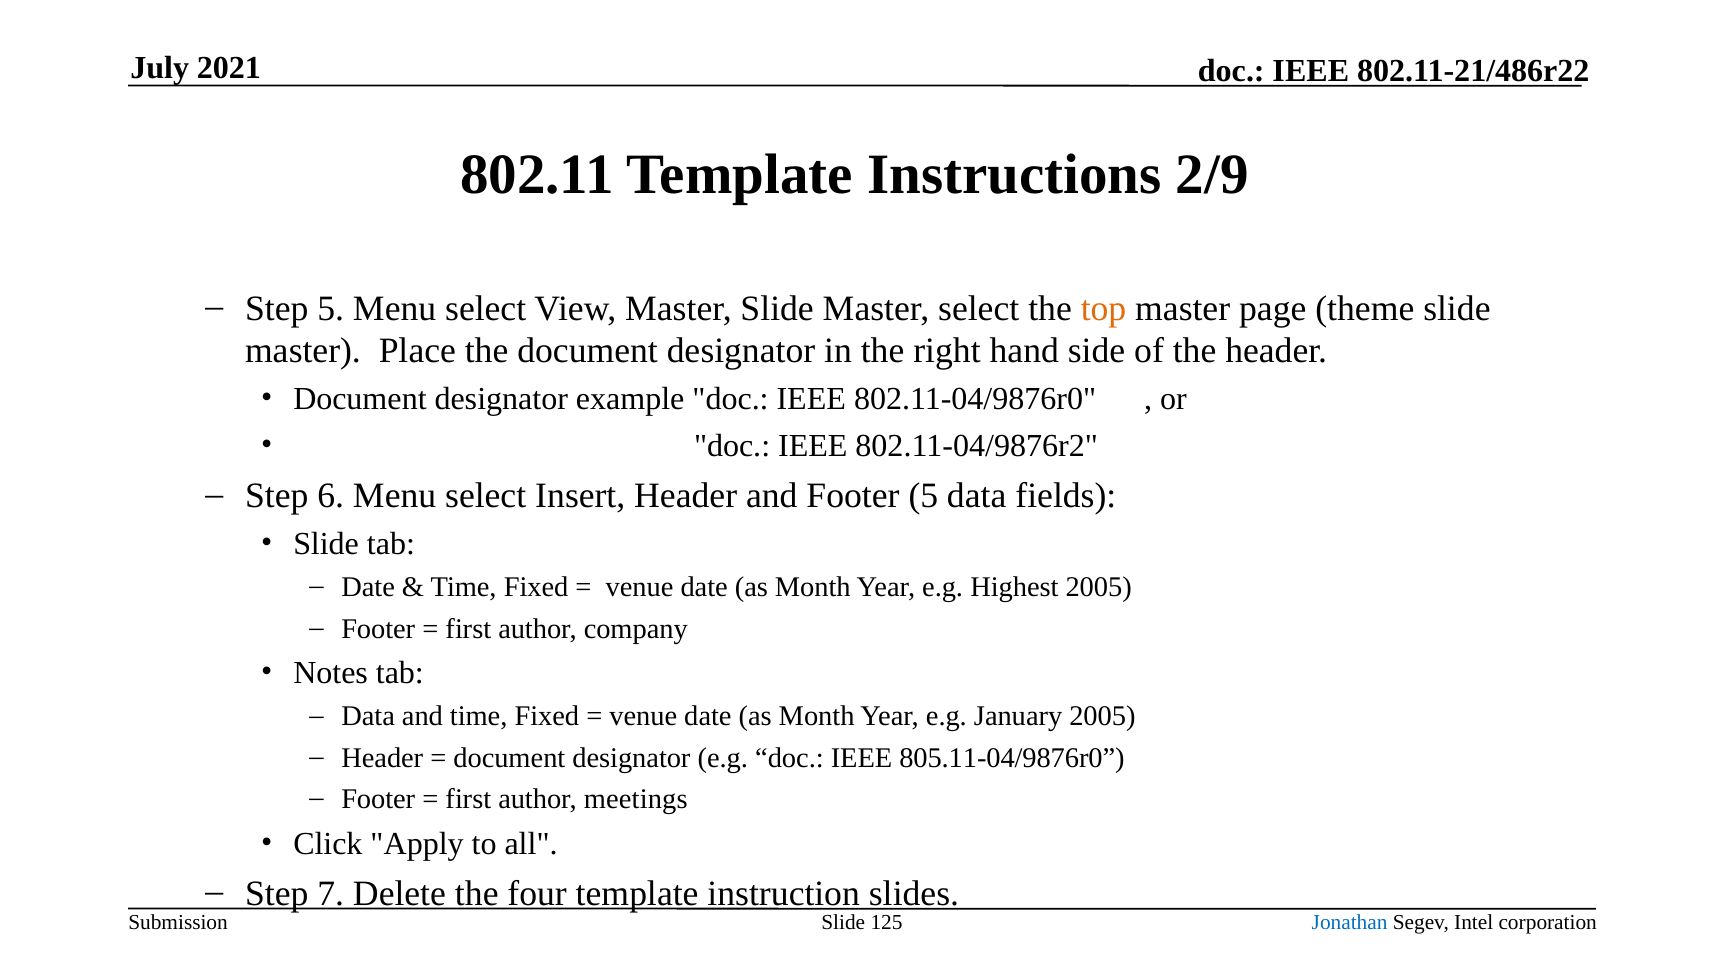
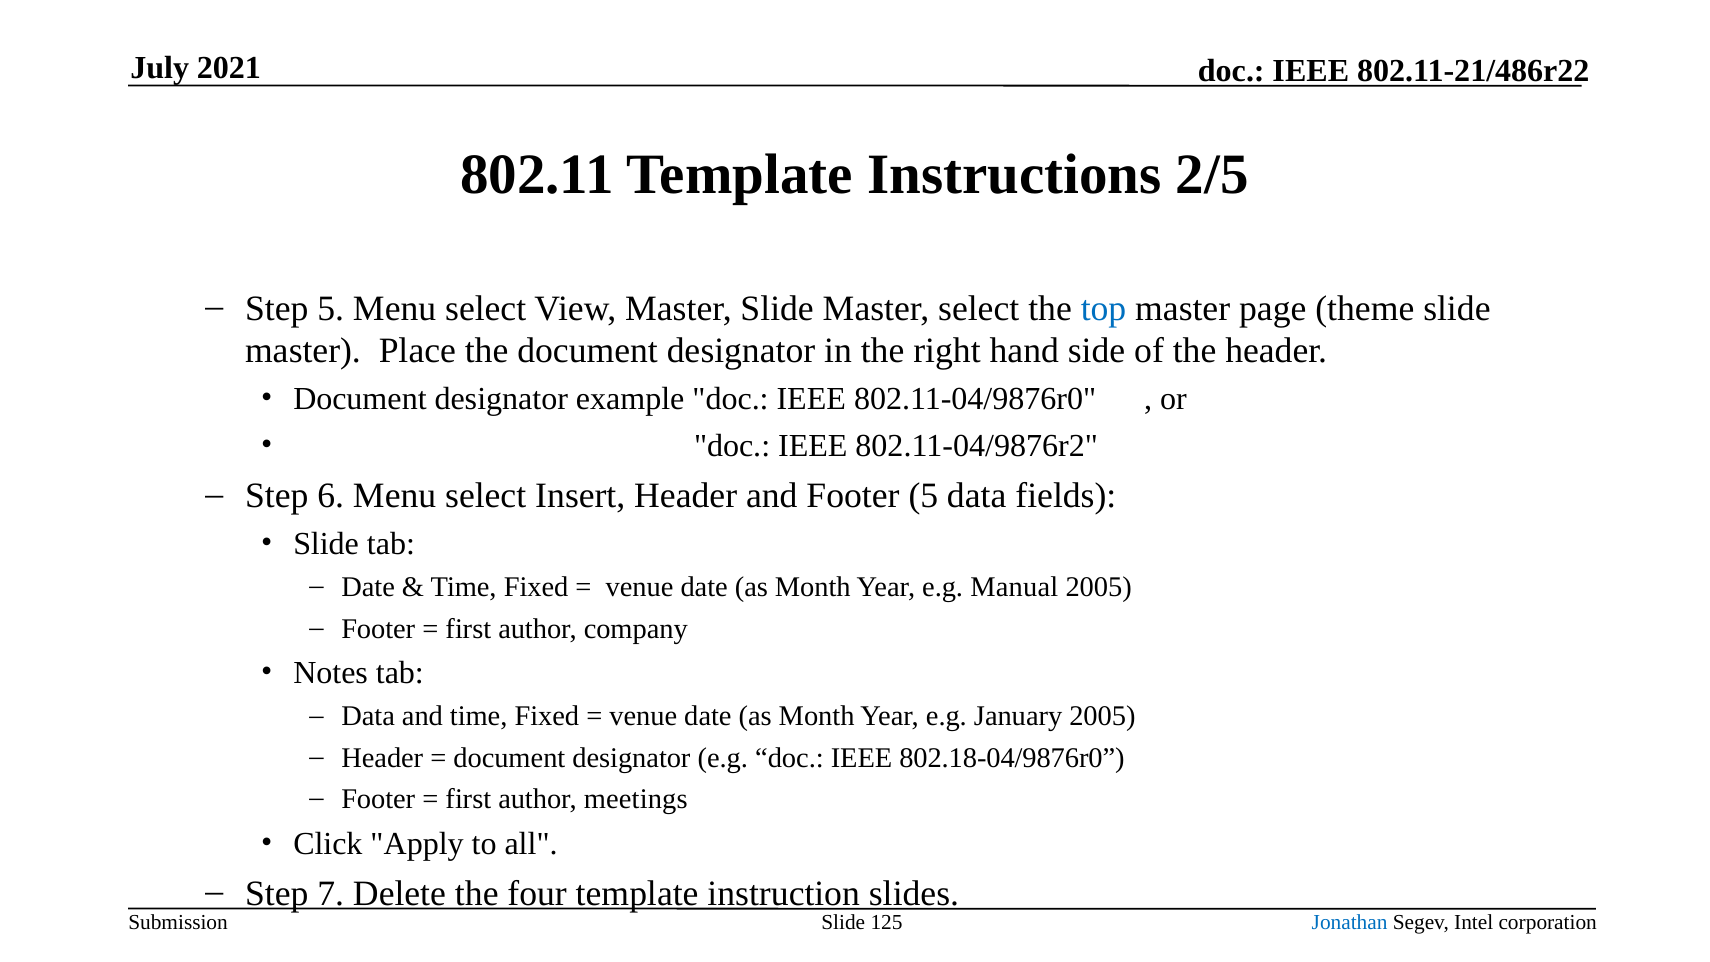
2/9: 2/9 -> 2/5
top colour: orange -> blue
Highest: Highest -> Manual
805.11-04/9876r0: 805.11-04/9876r0 -> 802.18-04/9876r0
